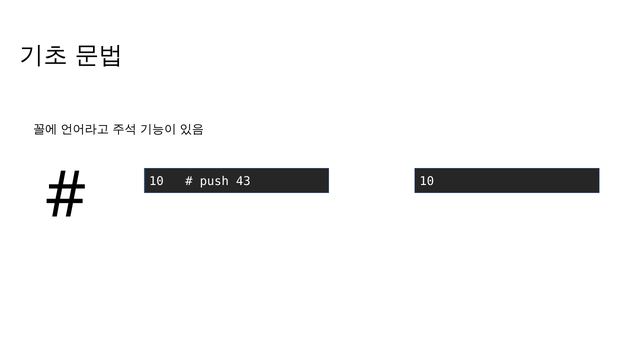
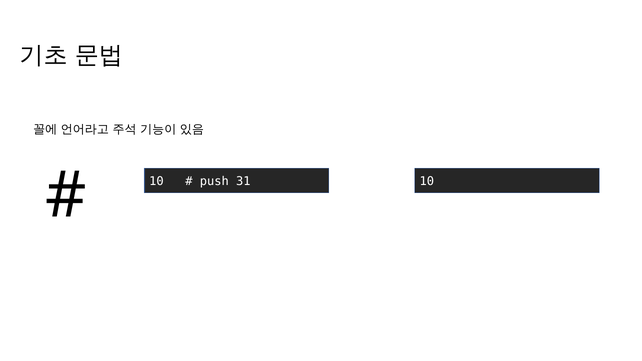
43: 43 -> 31
